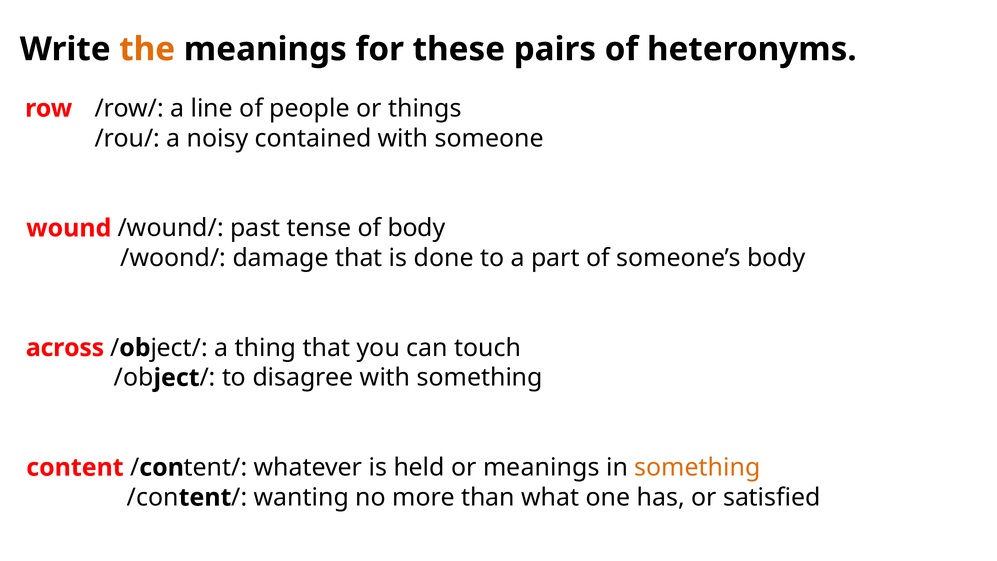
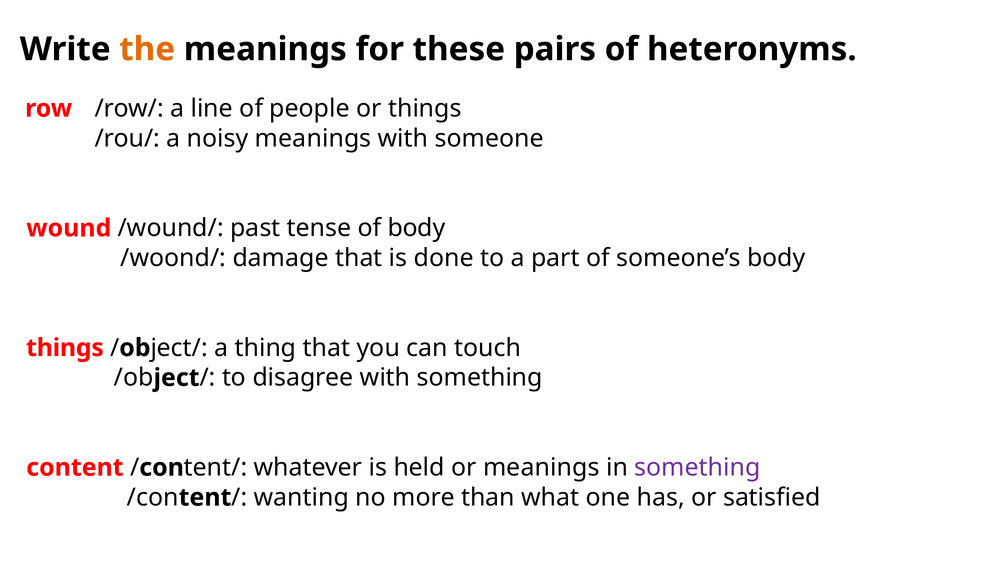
noisy contained: contained -> meanings
across at (65, 348): across -> things
something at (697, 467) colour: orange -> purple
